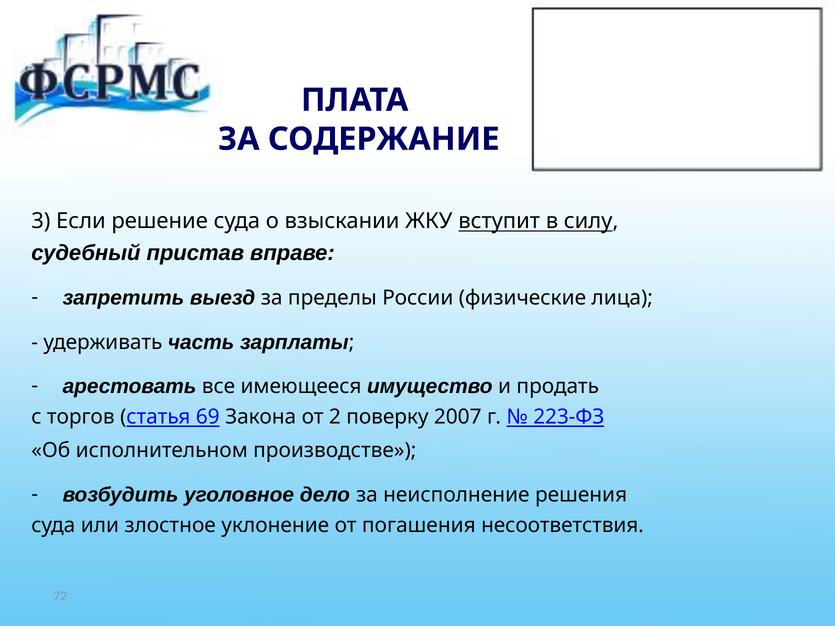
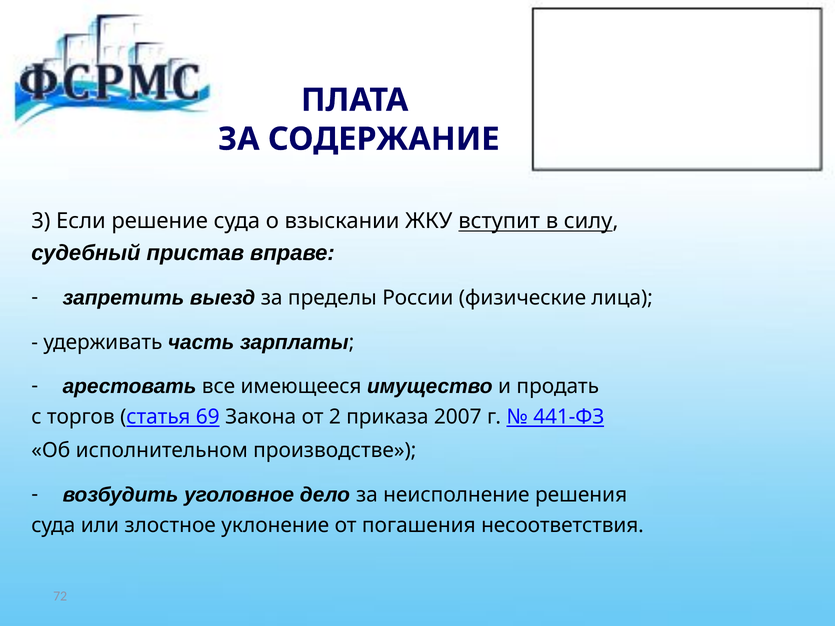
поверку: поверку -> приказа
223-ФЗ: 223-ФЗ -> 441-ФЗ
